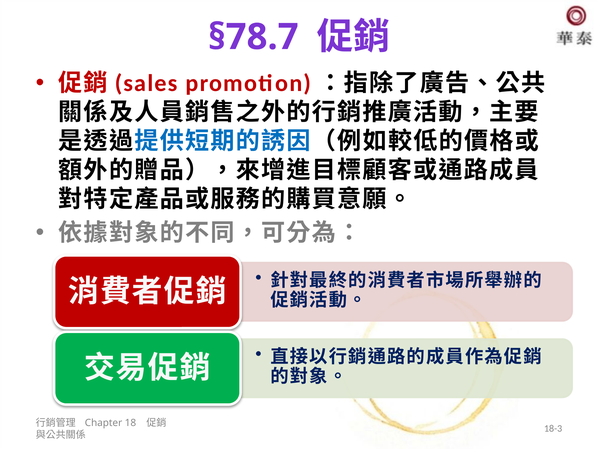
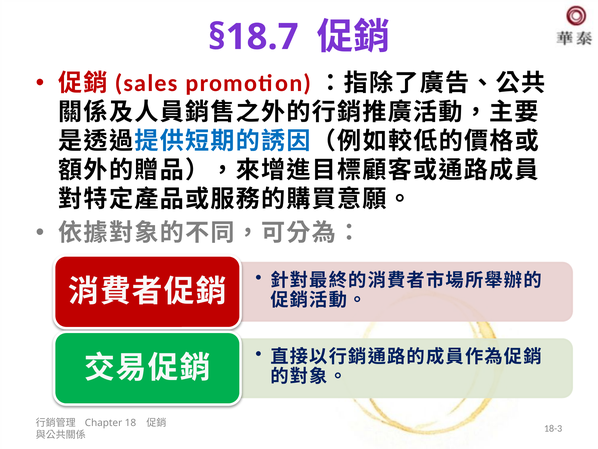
§78.7: §78.7 -> §18.7
